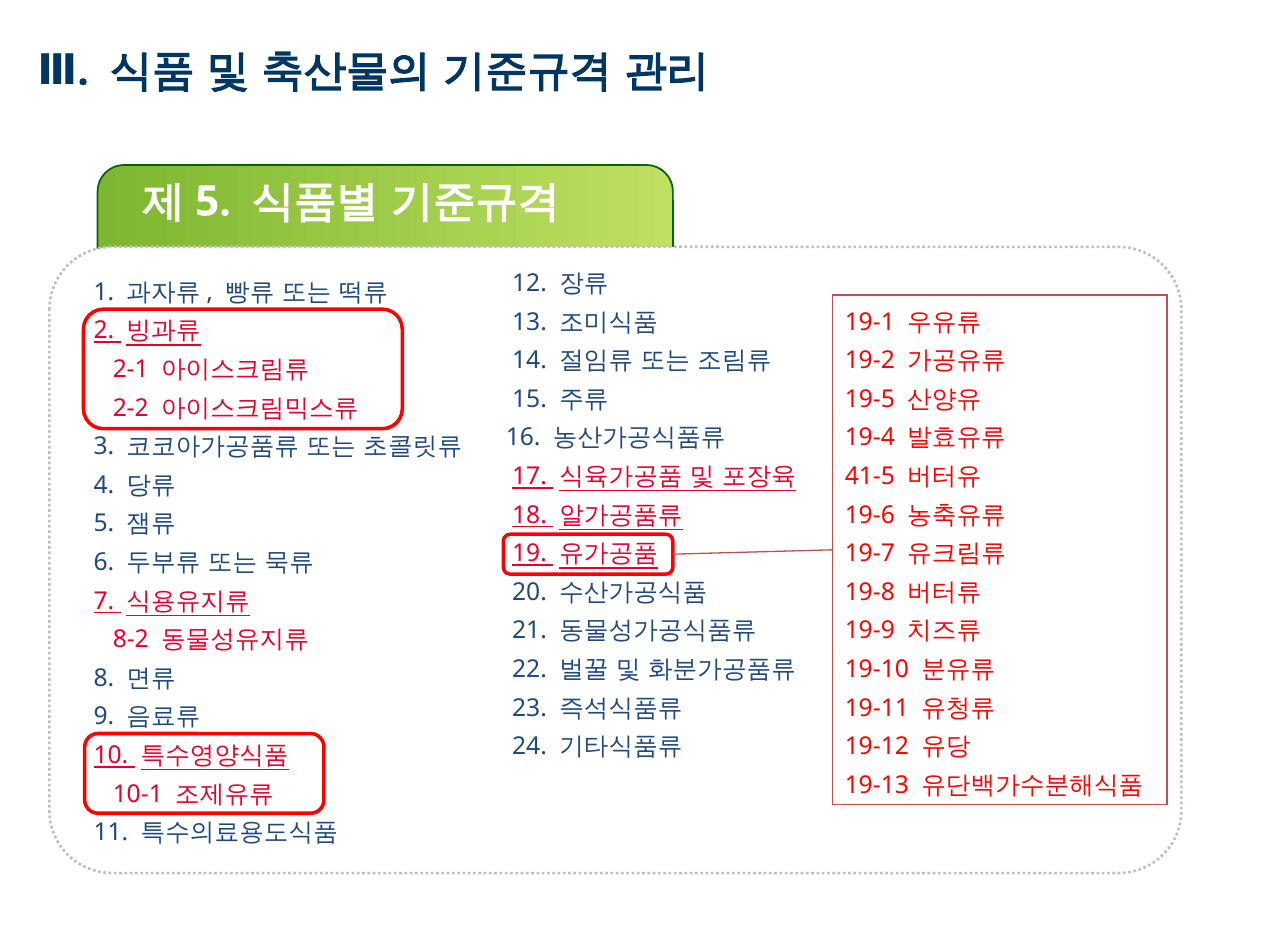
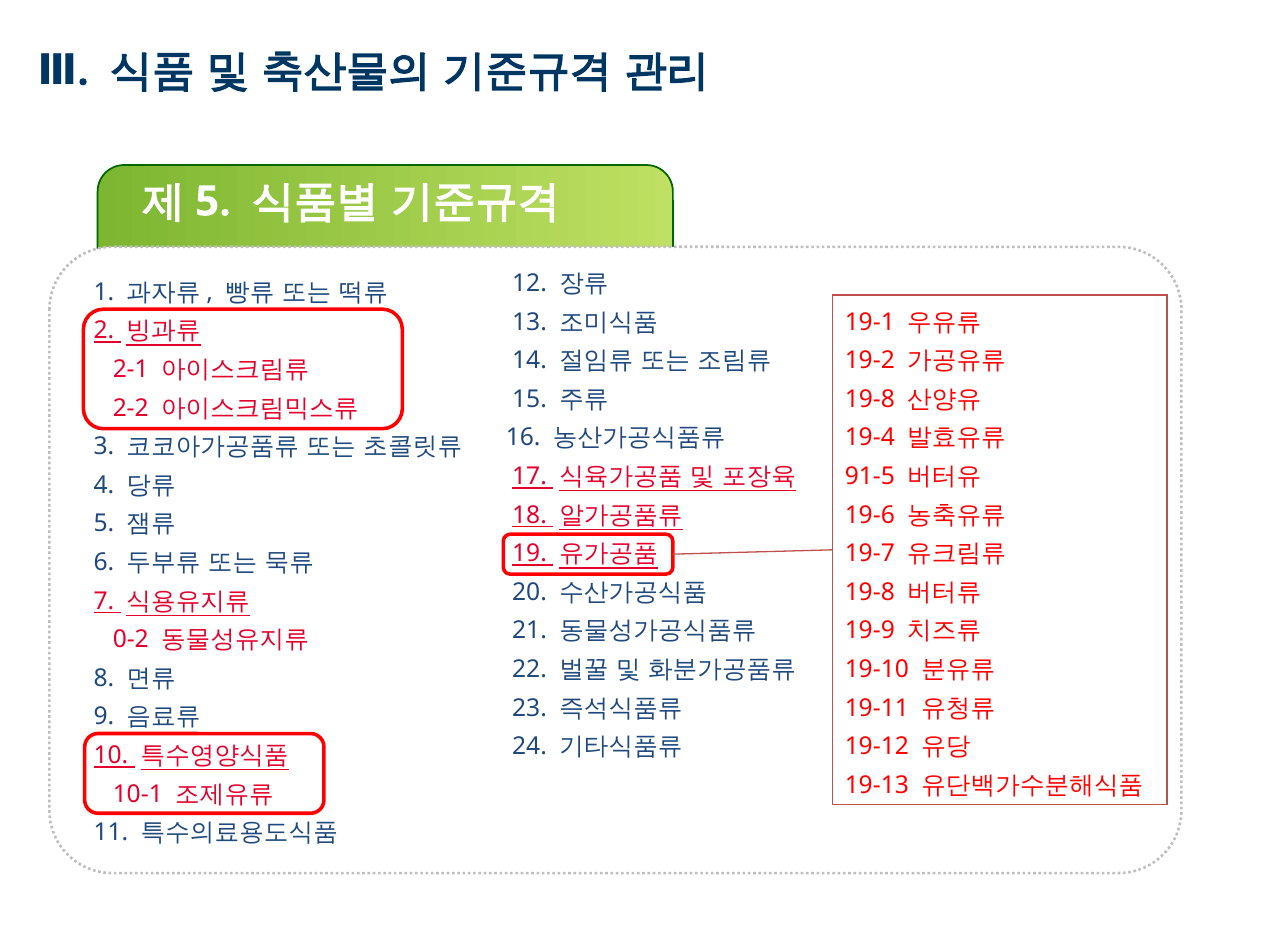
19-5 at (870, 399): 19-5 -> 19-8
41-5: 41-5 -> 91-5
8-2: 8-2 -> 0-2
